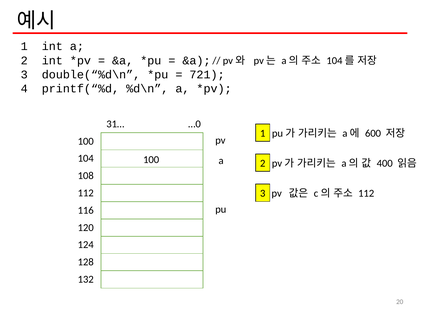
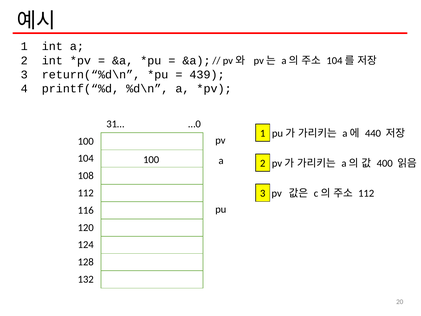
double(“%d\n: double(“%d\n -> return(“%d\n
721: 721 -> 439
600: 600 -> 440
